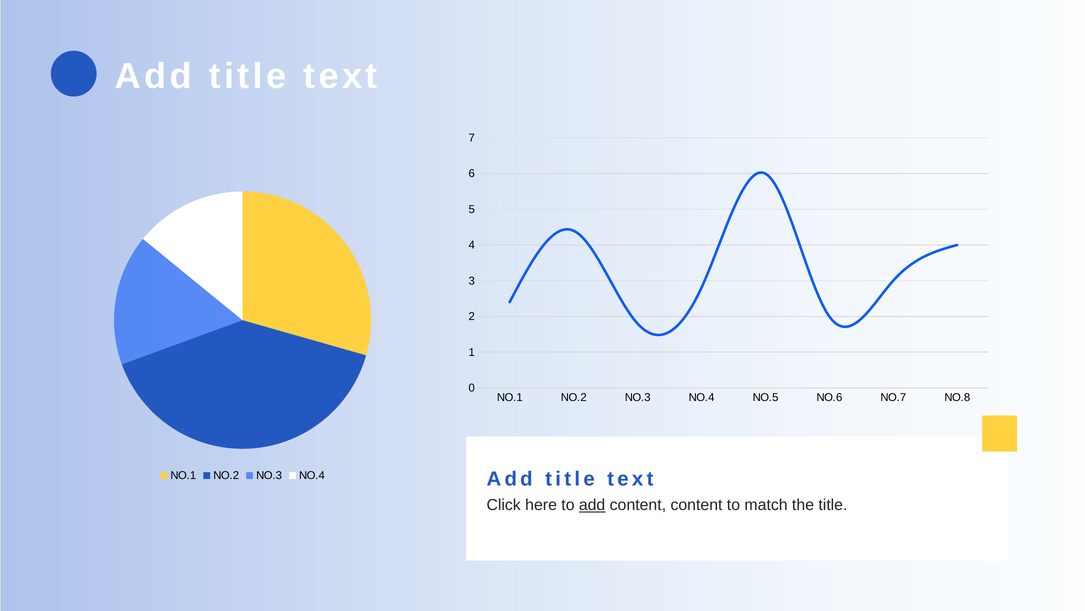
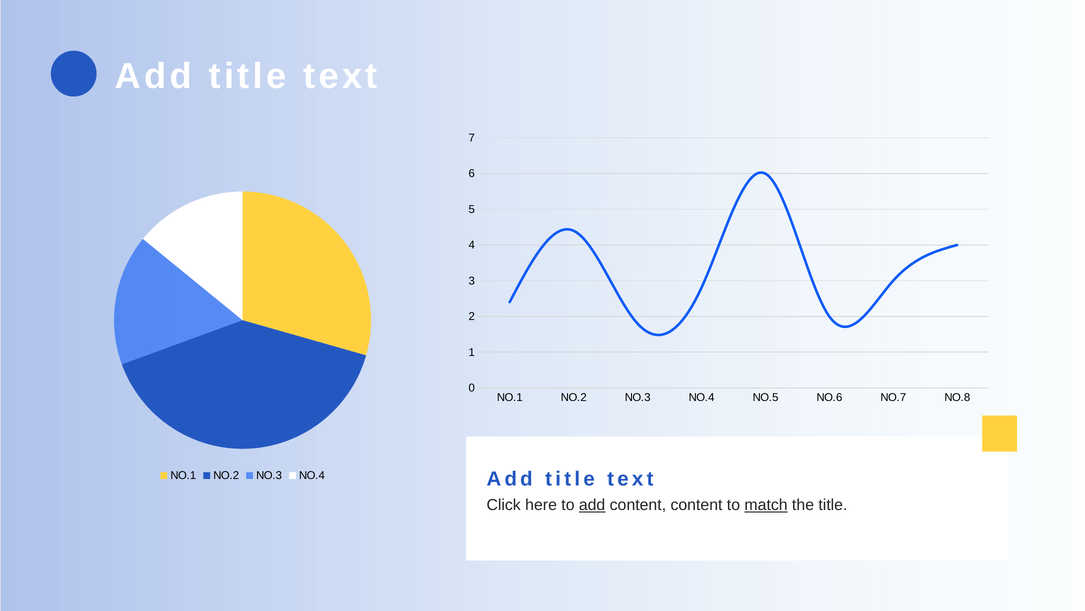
match underline: none -> present
